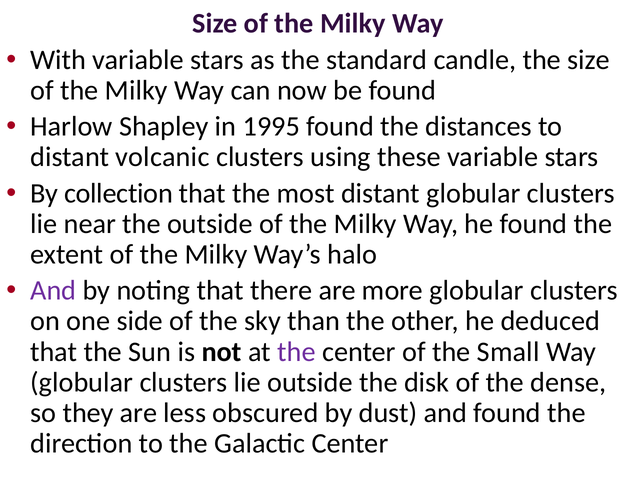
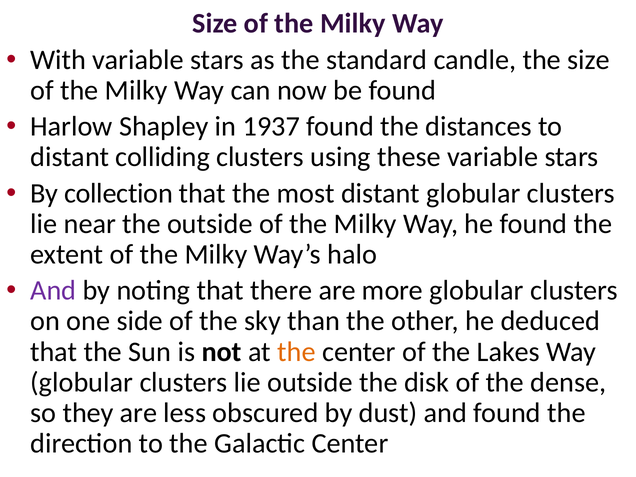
1995: 1995 -> 1937
volcanic: volcanic -> colliding
the at (296, 352) colour: purple -> orange
Small: Small -> Lakes
